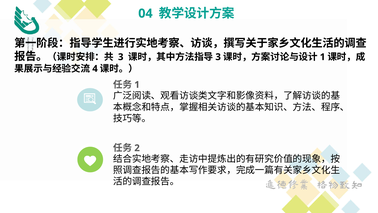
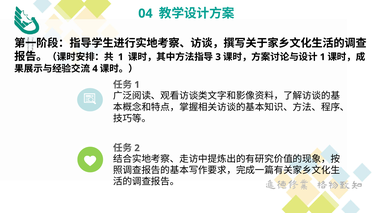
3 at (121, 57): 3 -> 1
